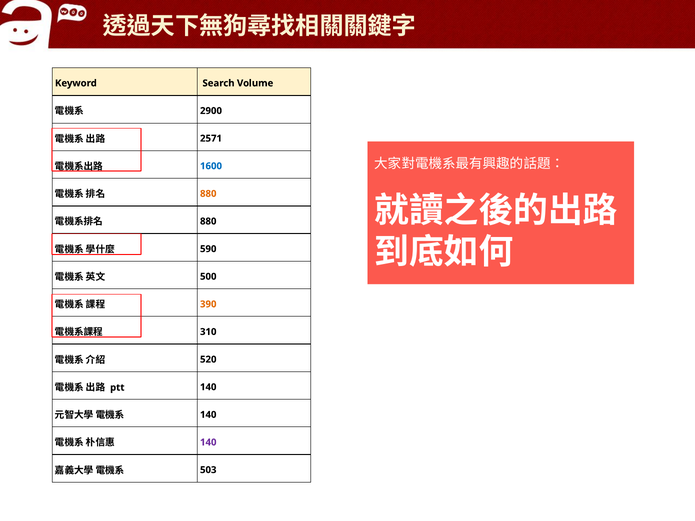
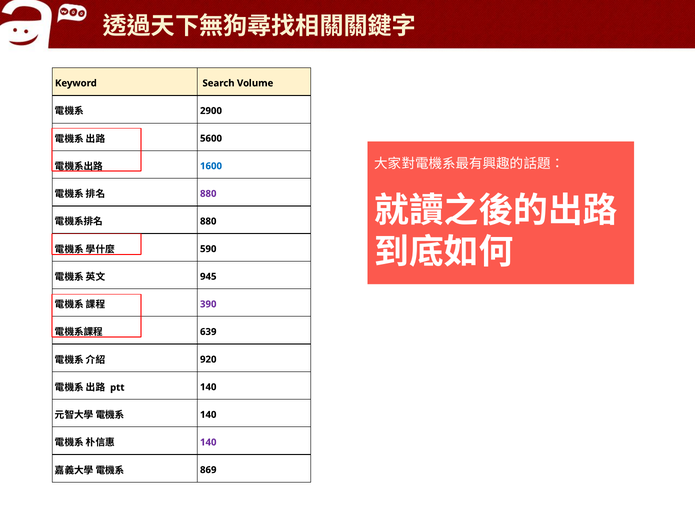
2571: 2571 -> 5600
880 at (208, 194) colour: orange -> purple
500: 500 -> 945
390 colour: orange -> purple
310: 310 -> 639
520: 520 -> 920
503: 503 -> 869
